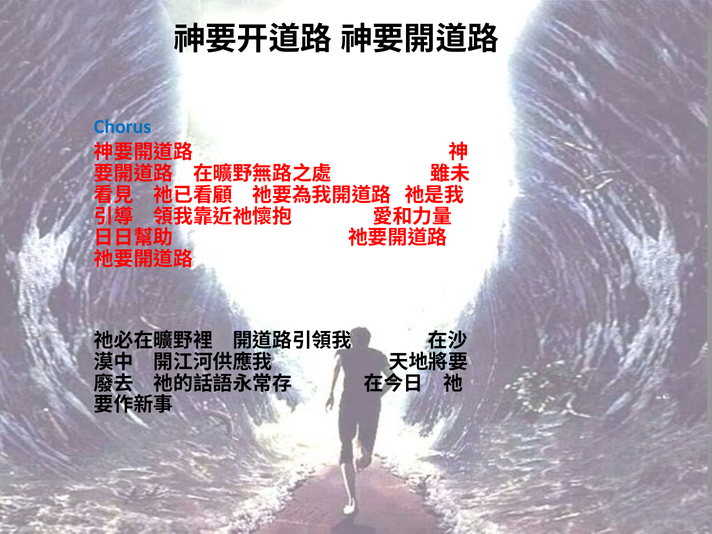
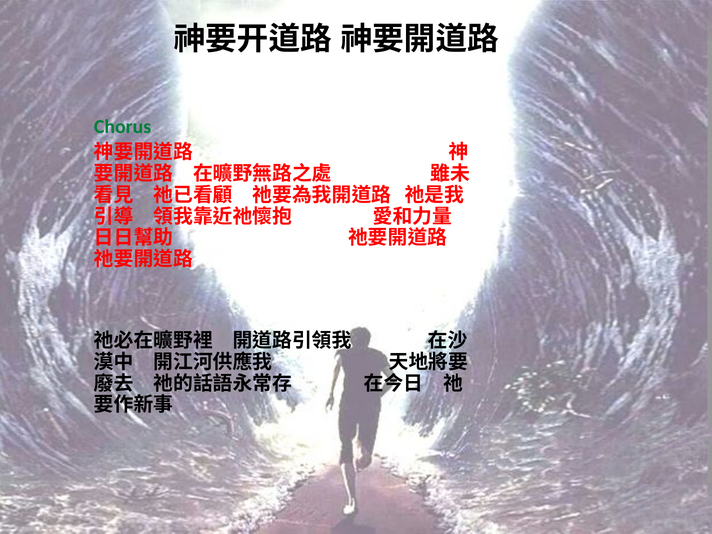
Chorus colour: blue -> green
